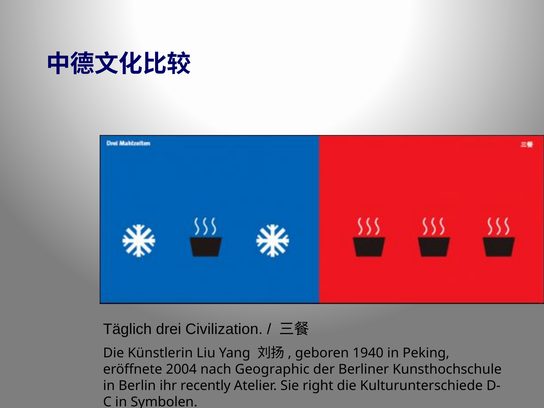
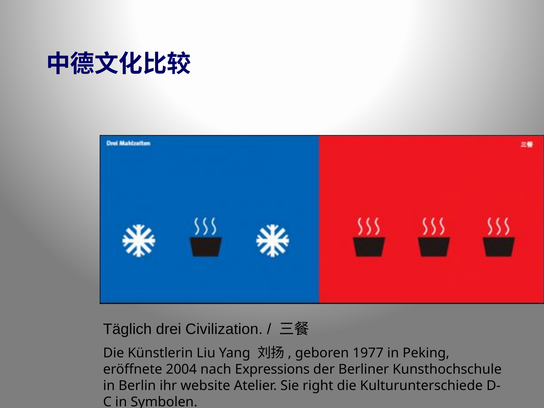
1940: 1940 -> 1977
Geographic: Geographic -> Expressions
recently: recently -> website
